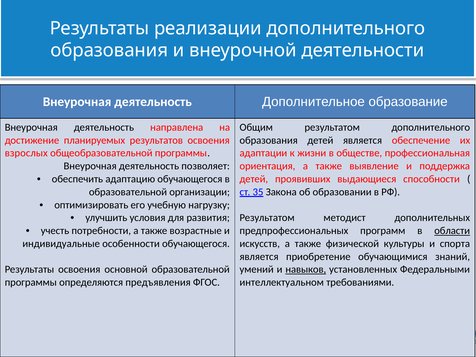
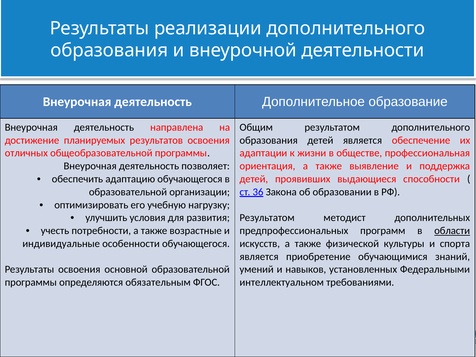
взрослых: взрослых -> отличных
35: 35 -> 36
навыков underline: present -> none
предъявления: предъявления -> обязательным
